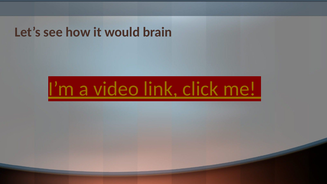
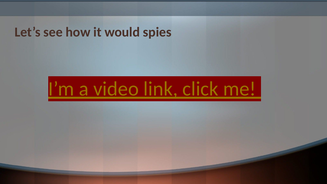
brain: brain -> spies
